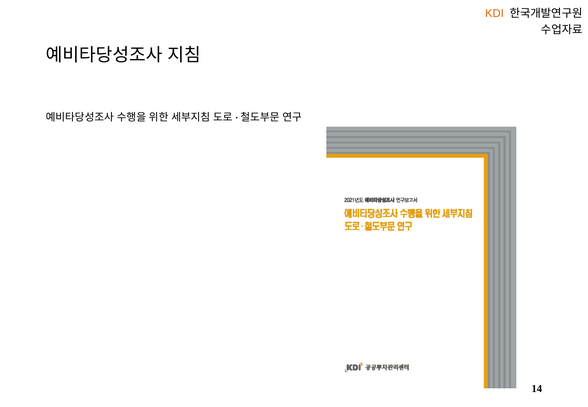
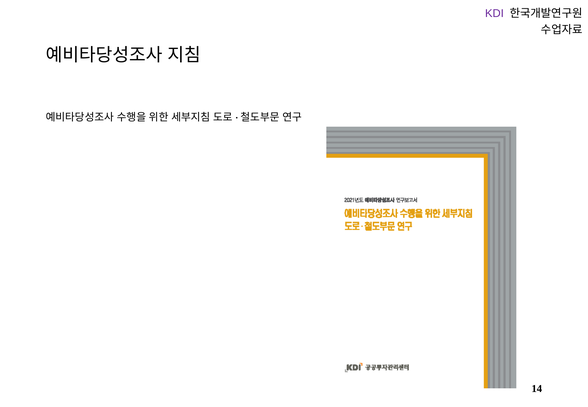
KDI colour: orange -> purple
